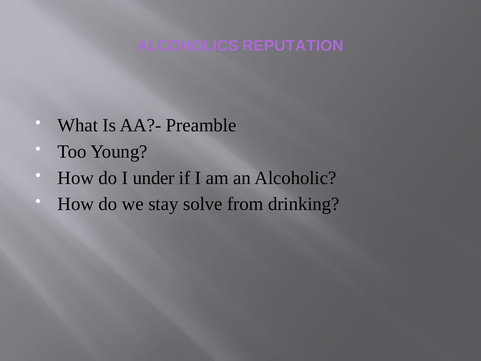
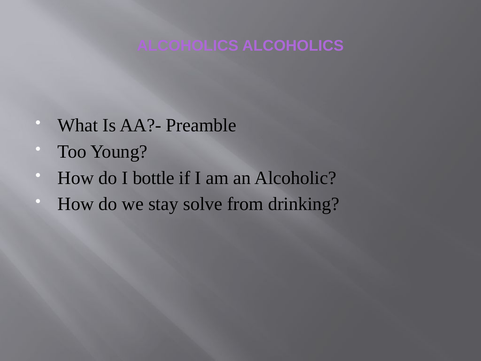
ALCOHOLICS REPUTATION: REPUTATION -> ALCOHOLICS
under: under -> bottle
